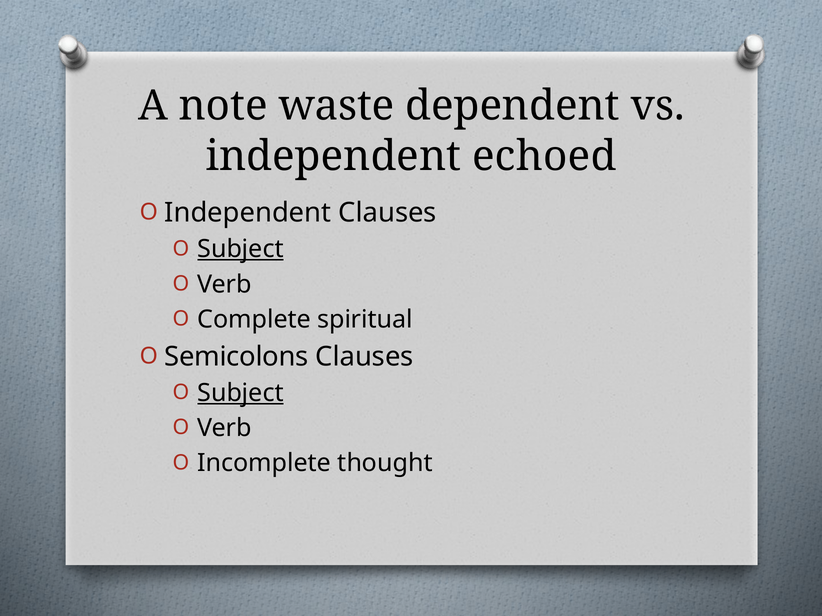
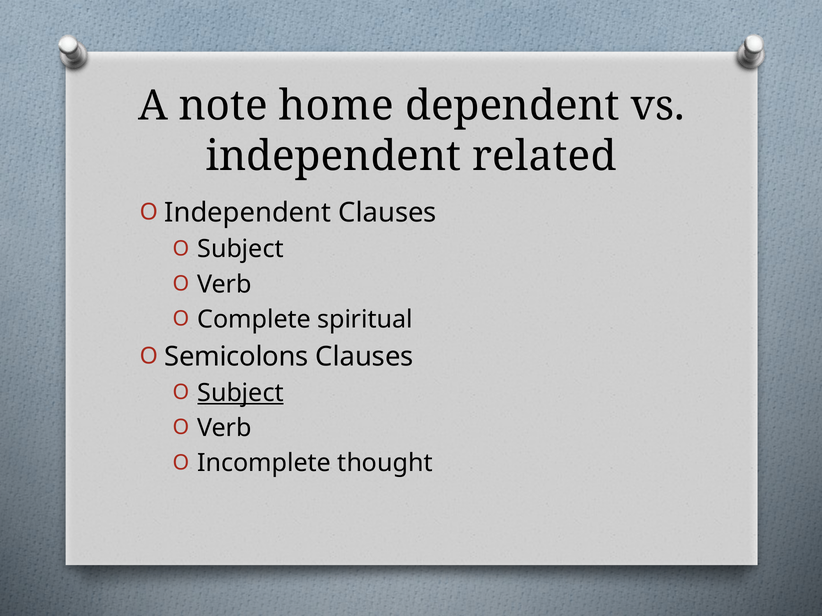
waste: waste -> home
echoed: echoed -> related
Subject at (240, 249) underline: present -> none
